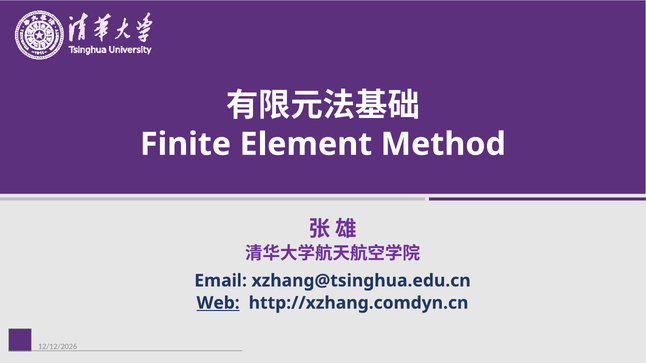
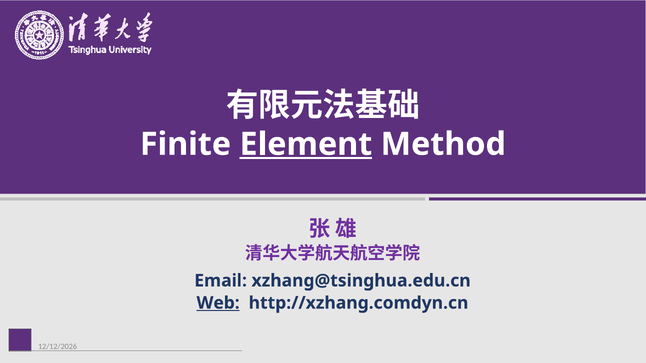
Element underline: none -> present
